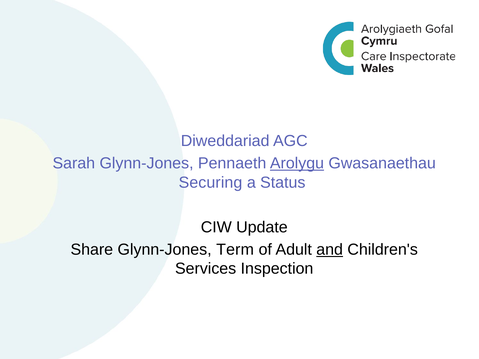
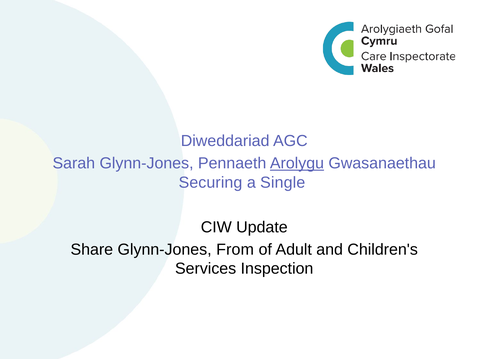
Status: Status -> Single
Term: Term -> From
and underline: present -> none
